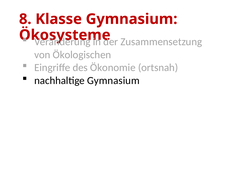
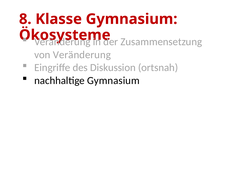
von Ökologischen: Ökologischen -> Veränderung
Ökonomie: Ökonomie -> Diskussion
